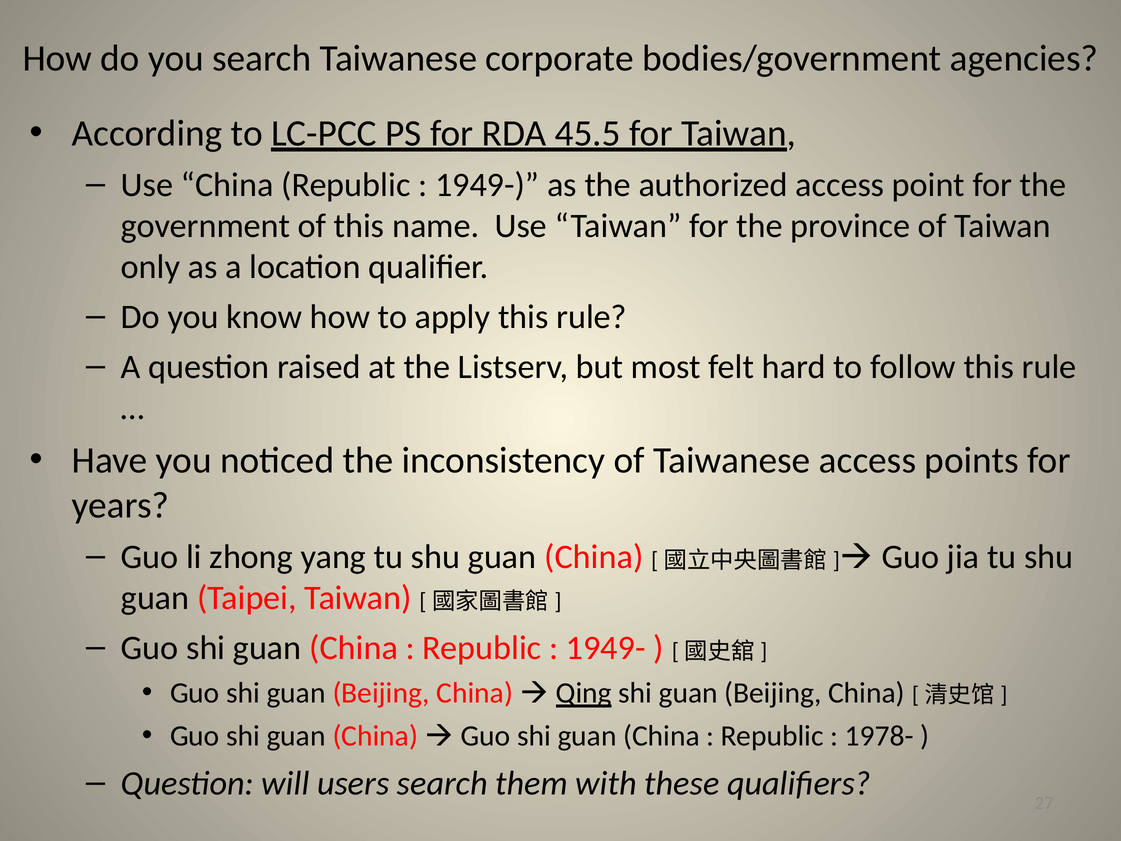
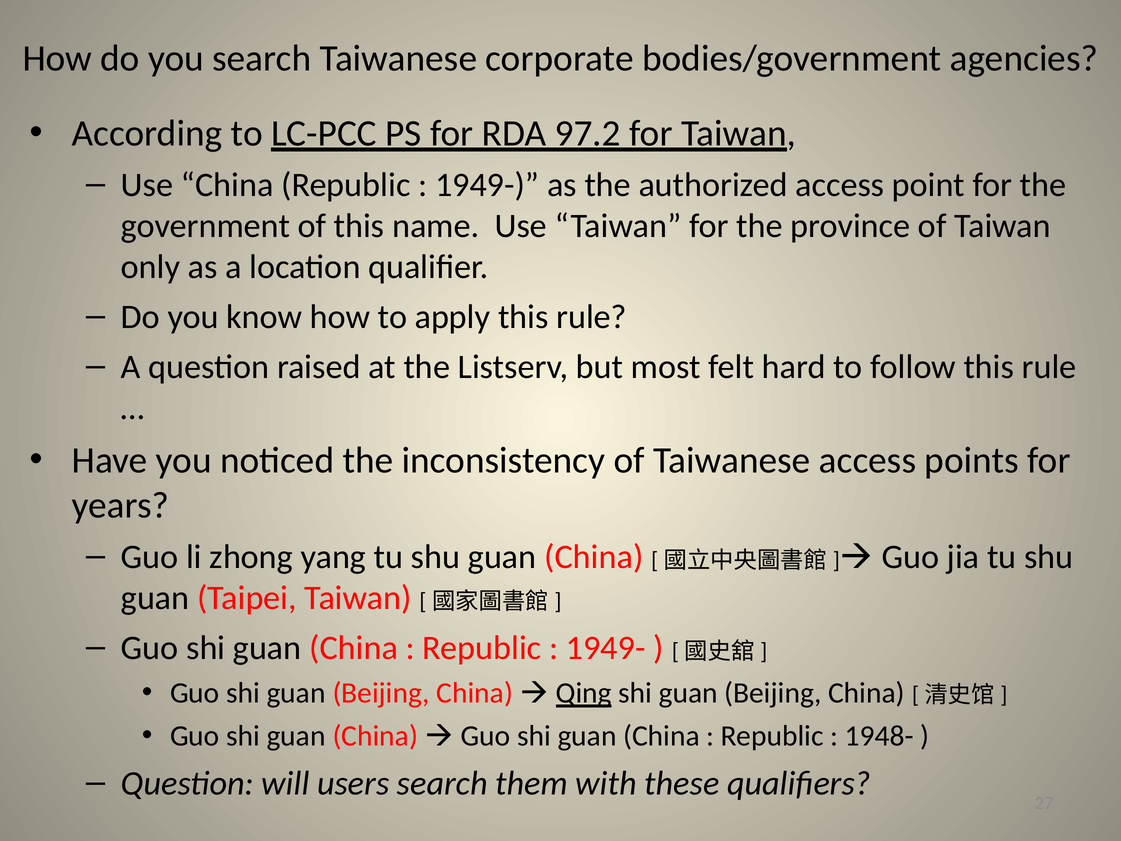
45.5: 45.5 -> 97.2
1978-: 1978- -> 1948-
